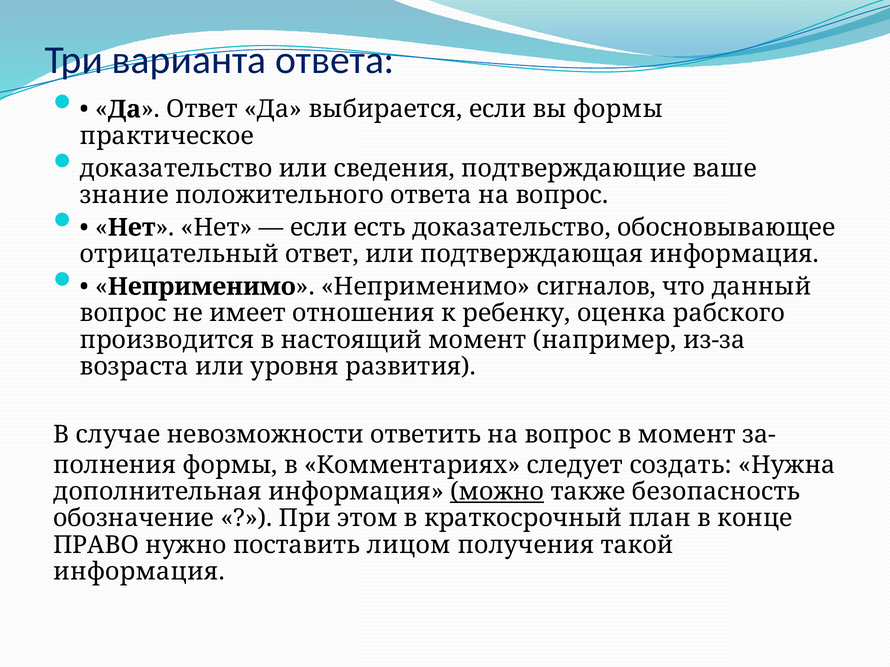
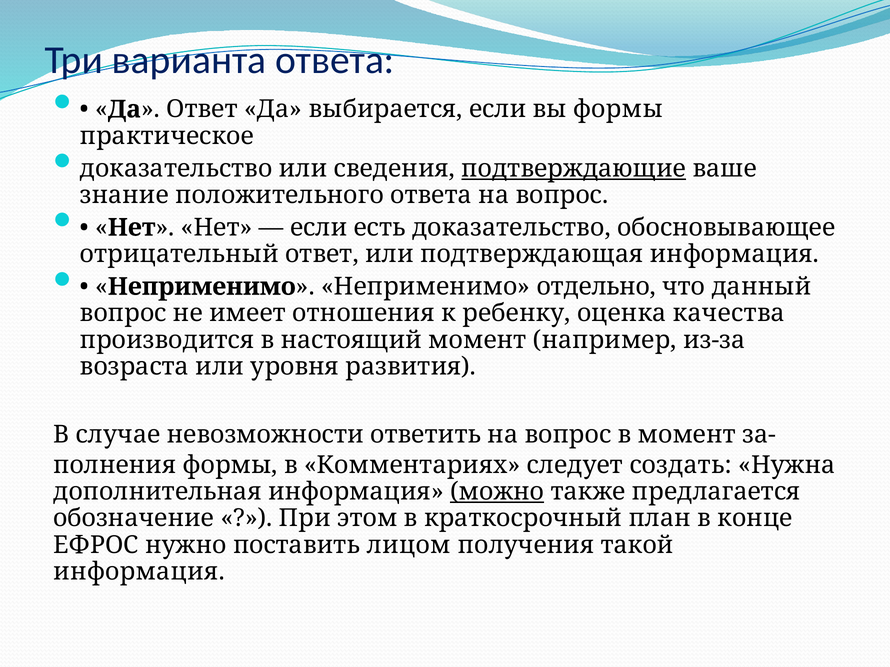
подтверждающие underline: none -> present
сигналов: сигналов -> отдельно
рабского: рабского -> качества
безопасность: безопасность -> предлагается
ПРАВО: ПРАВО -> ЕФРОС
